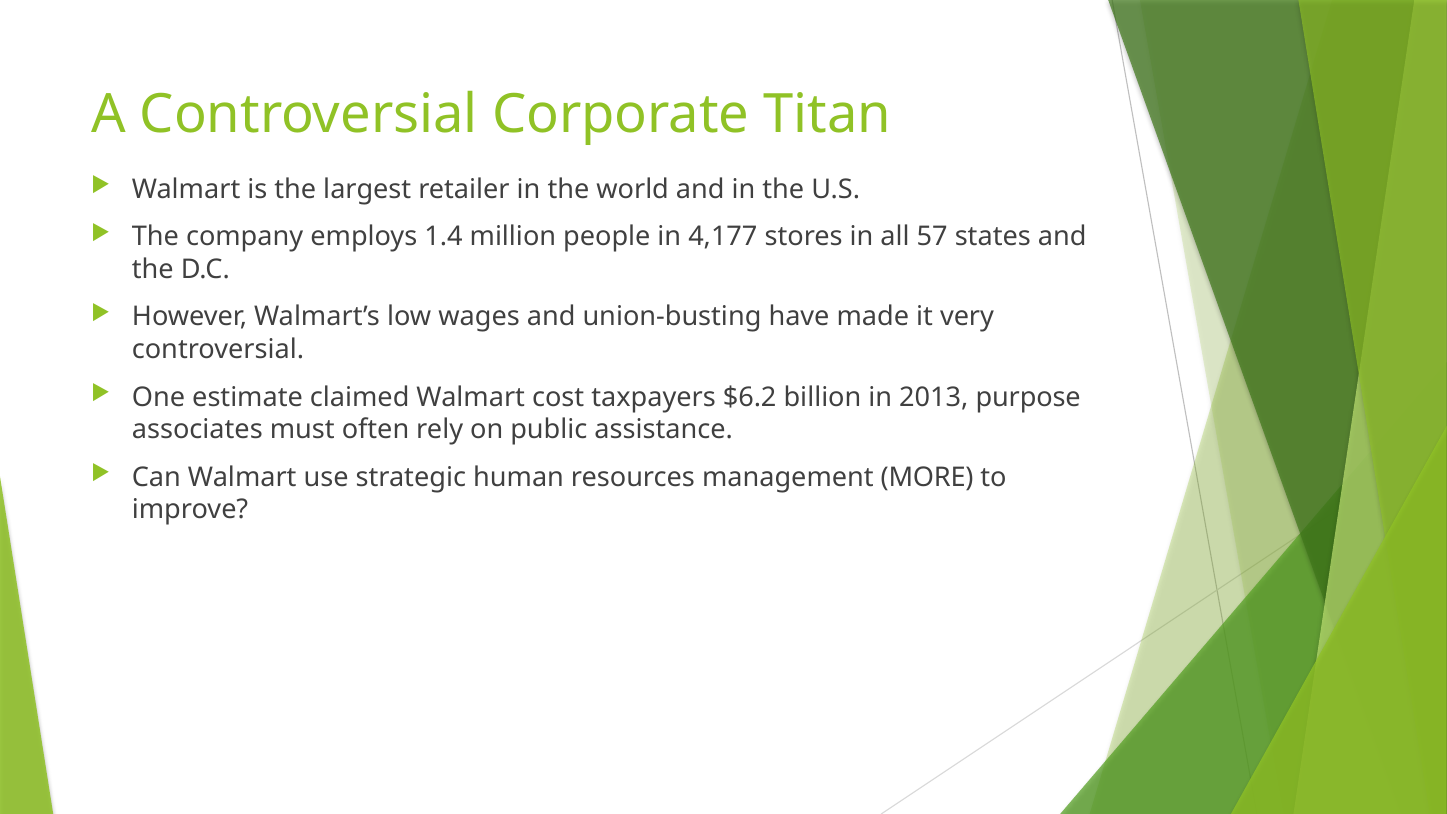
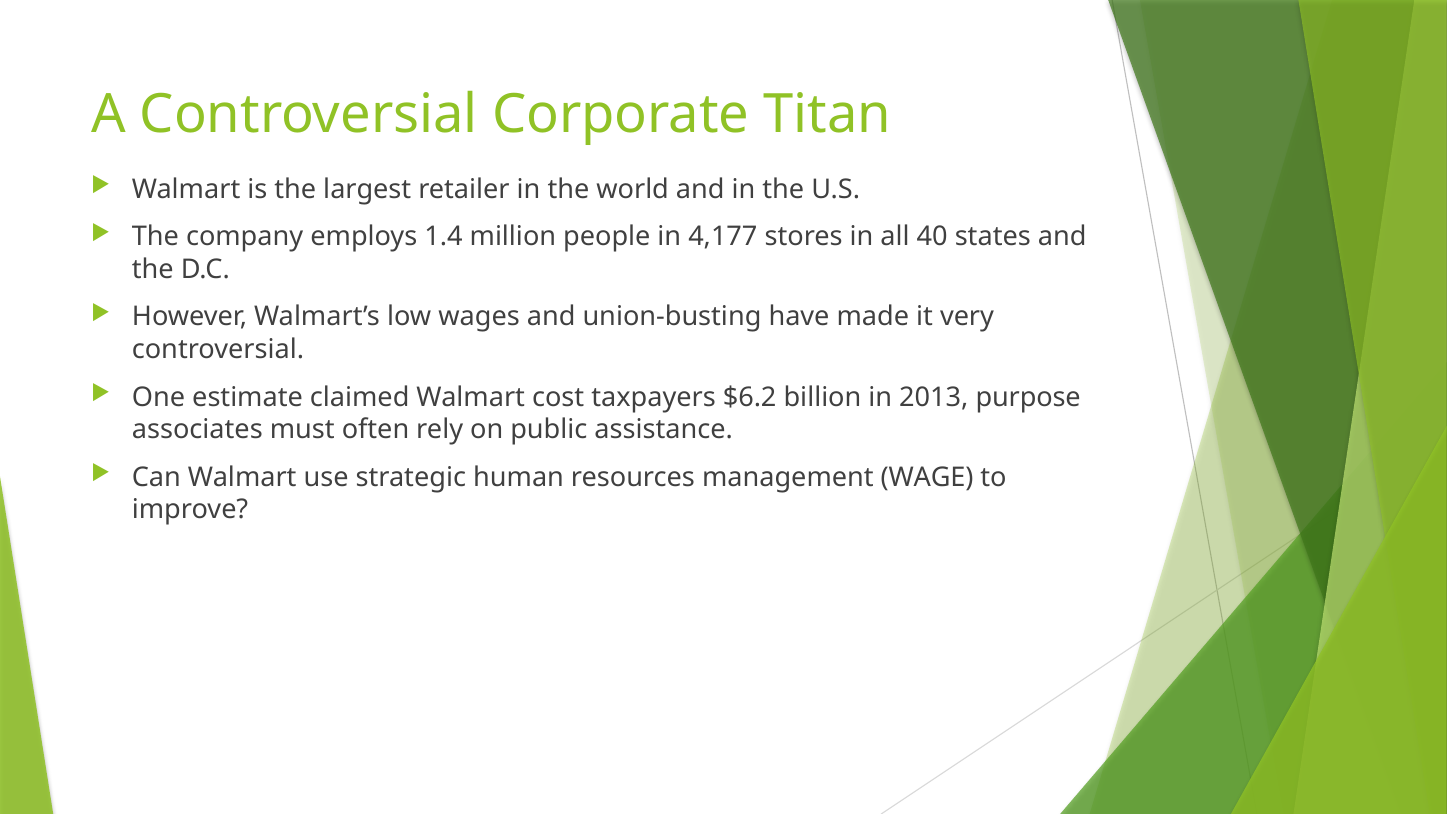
57: 57 -> 40
MORE: MORE -> WAGE
